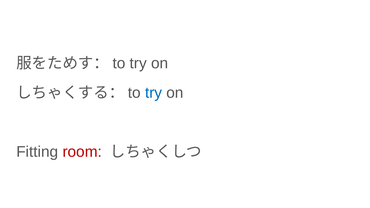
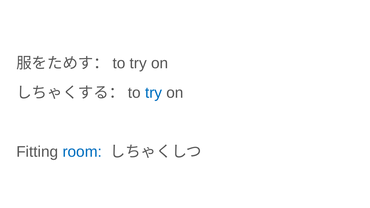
room colour: red -> blue
